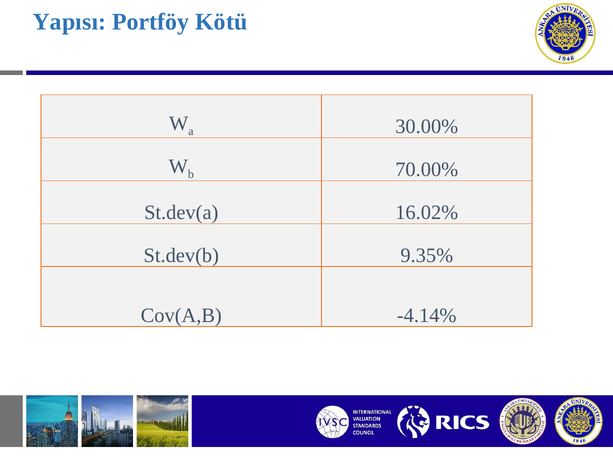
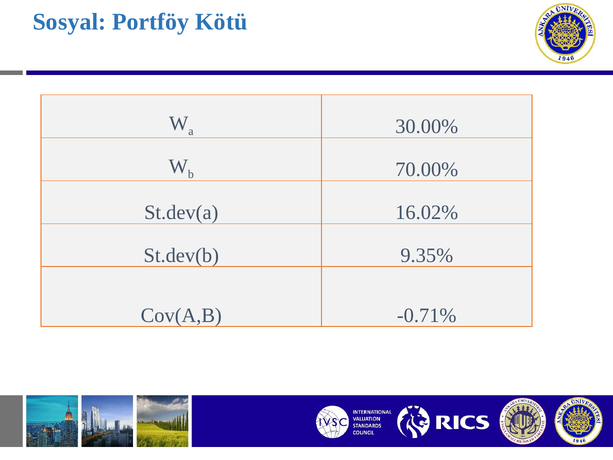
Yapısı: Yapısı -> Sosyal
-4.14%: -4.14% -> -0.71%
